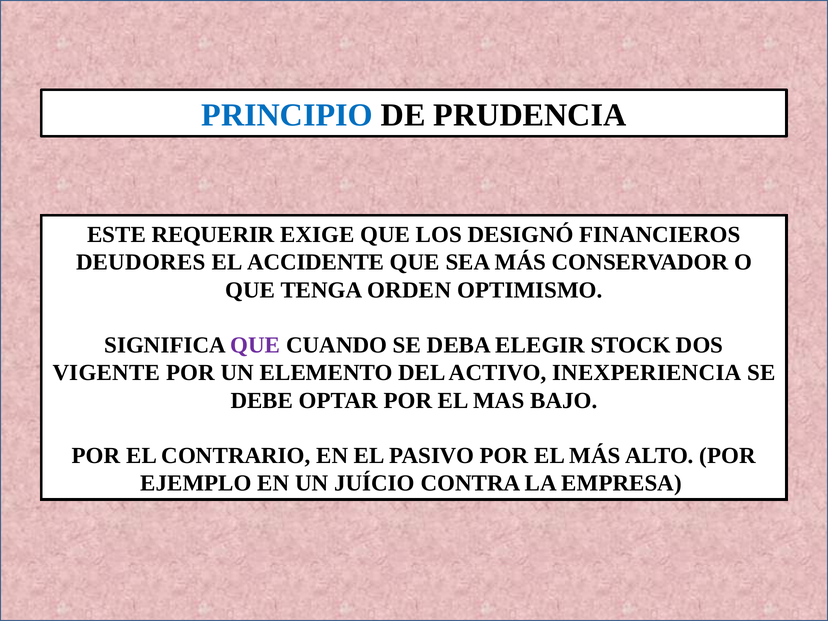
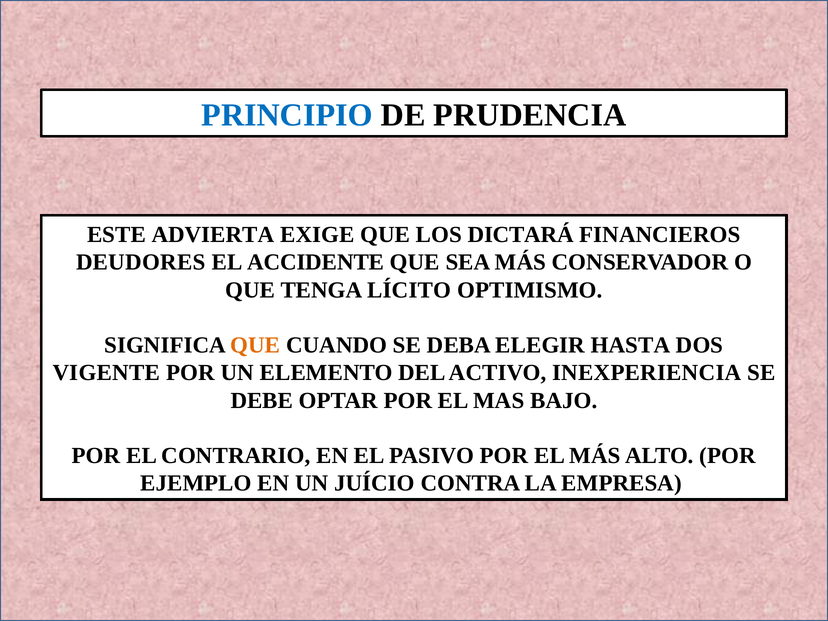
REQUERIR: REQUERIR -> ADVIERTA
DESIGNÓ: DESIGNÓ -> DICTARÁ
ORDEN: ORDEN -> LÍCITO
QUE at (255, 345) colour: purple -> orange
STOCK: STOCK -> HASTA
